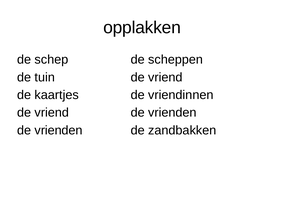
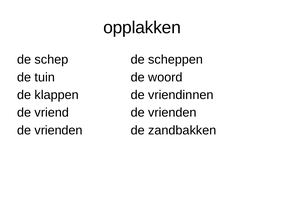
tuin de vriend: vriend -> woord
kaartjes: kaartjes -> klappen
